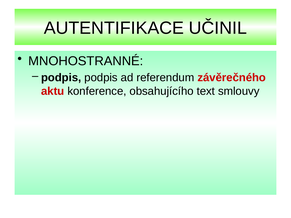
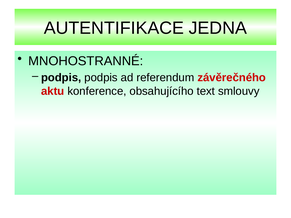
UČINIL: UČINIL -> JEDNA
